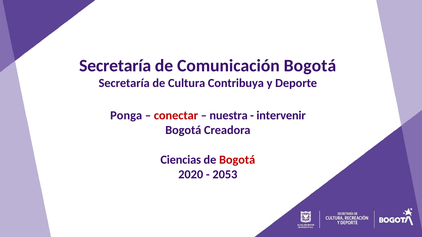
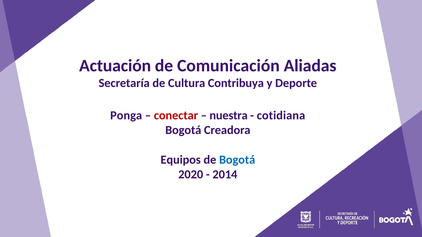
Secretaría at (115, 66): Secretaría -> Actuación
Comunicación Bogotá: Bogotá -> Aliadas
intervenir: intervenir -> cotidiana
Ciencias: Ciencias -> Equipos
Bogotá at (237, 160) colour: red -> blue
2053: 2053 -> 2014
